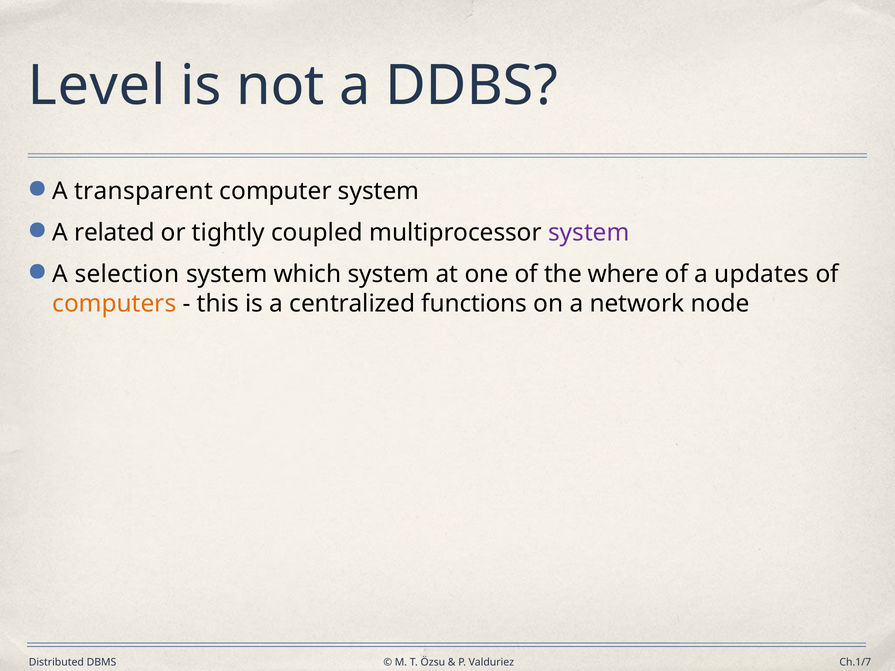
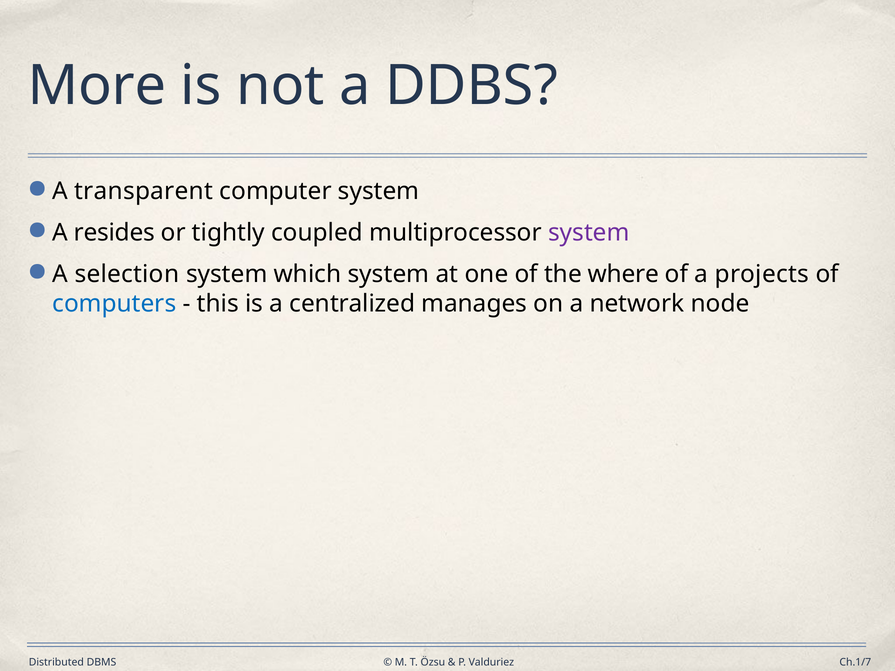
Level: Level -> More
related: related -> resides
updates: updates -> projects
computers colour: orange -> blue
functions: functions -> manages
